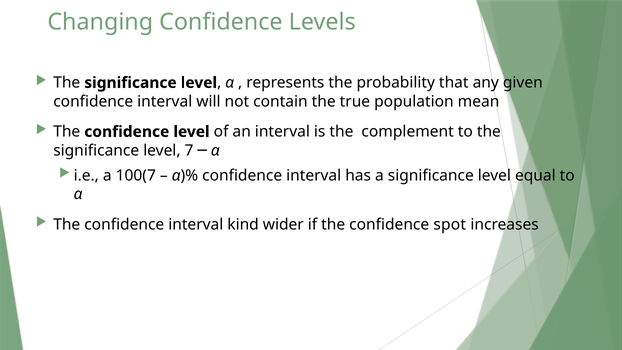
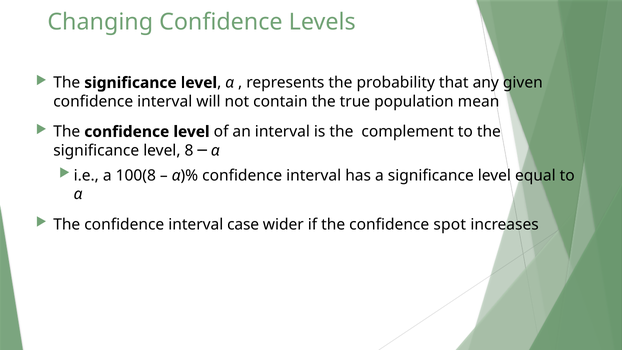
7: 7 -> 8
100(7: 100(7 -> 100(8
kind: kind -> case
